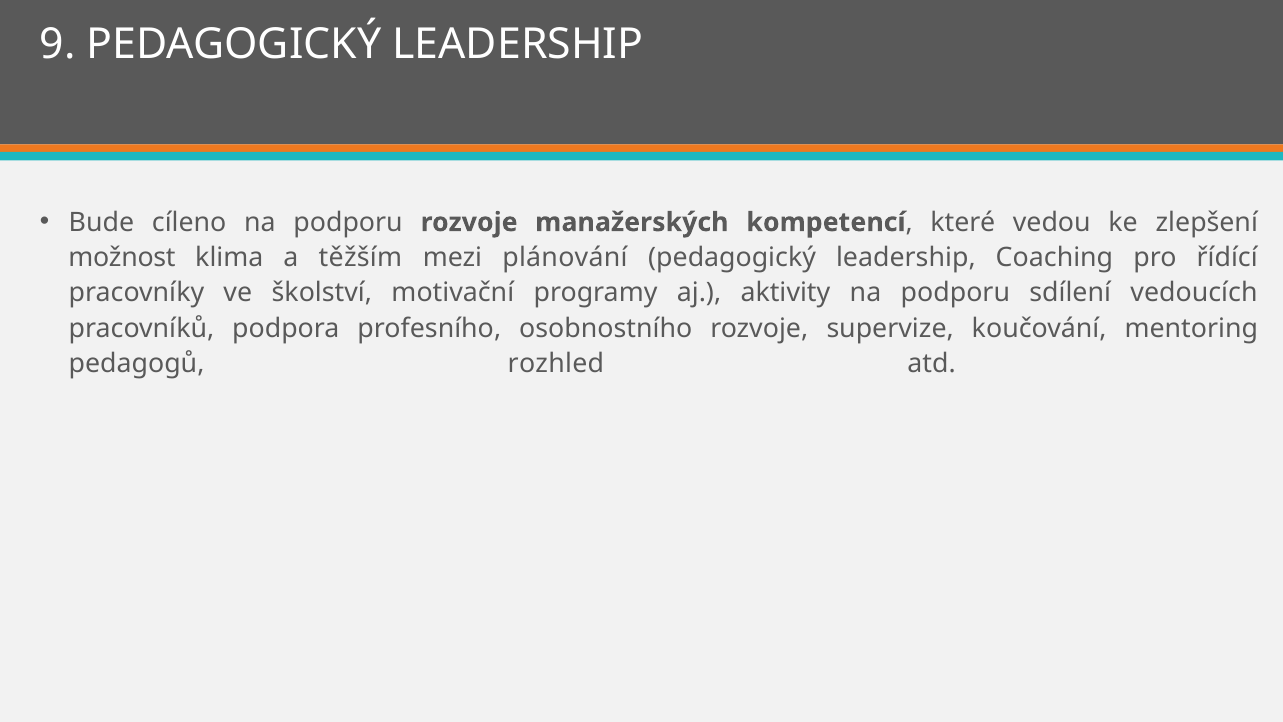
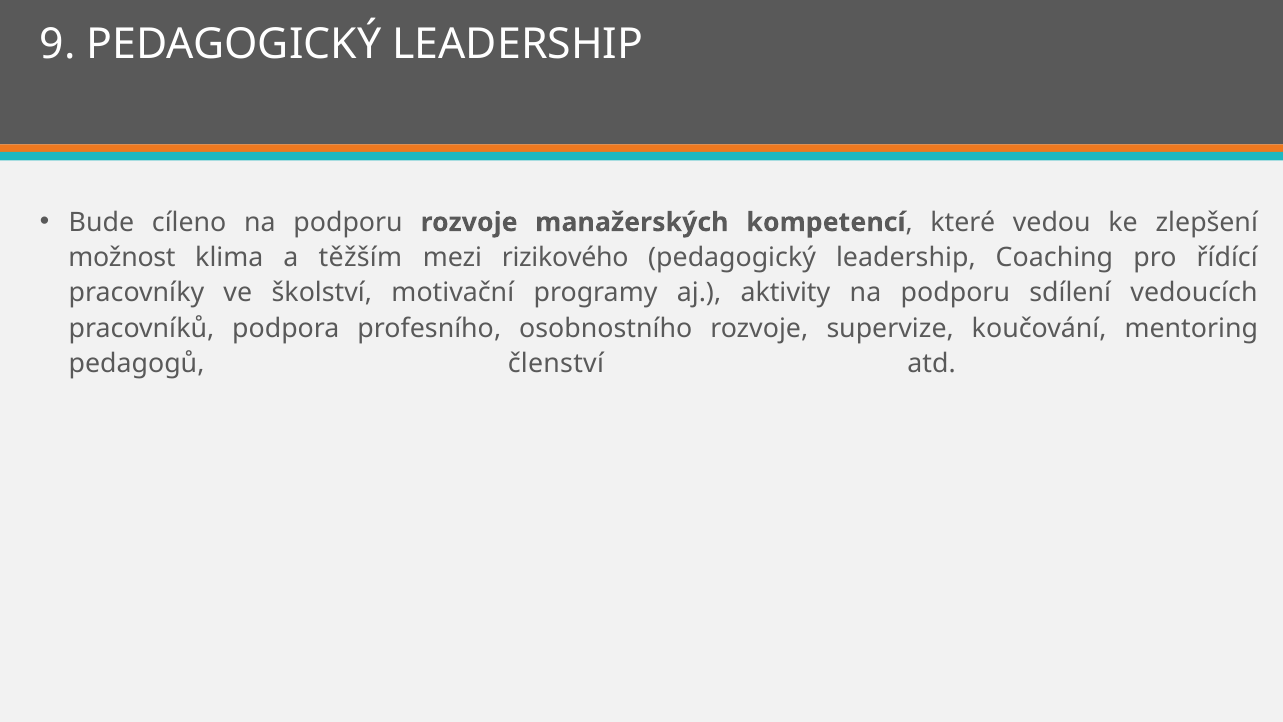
plánování: plánování -> rizikového
rozhled: rozhled -> členství
